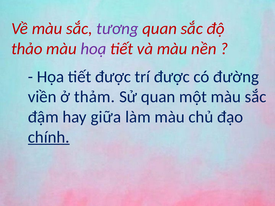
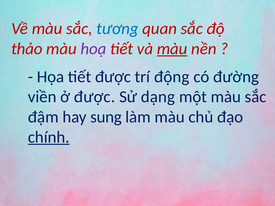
tương colour: purple -> blue
màu at (172, 49) underline: none -> present
trí được: được -> động
ở thảm: thảm -> được
Sử quan: quan -> dạng
giữa: giữa -> sung
